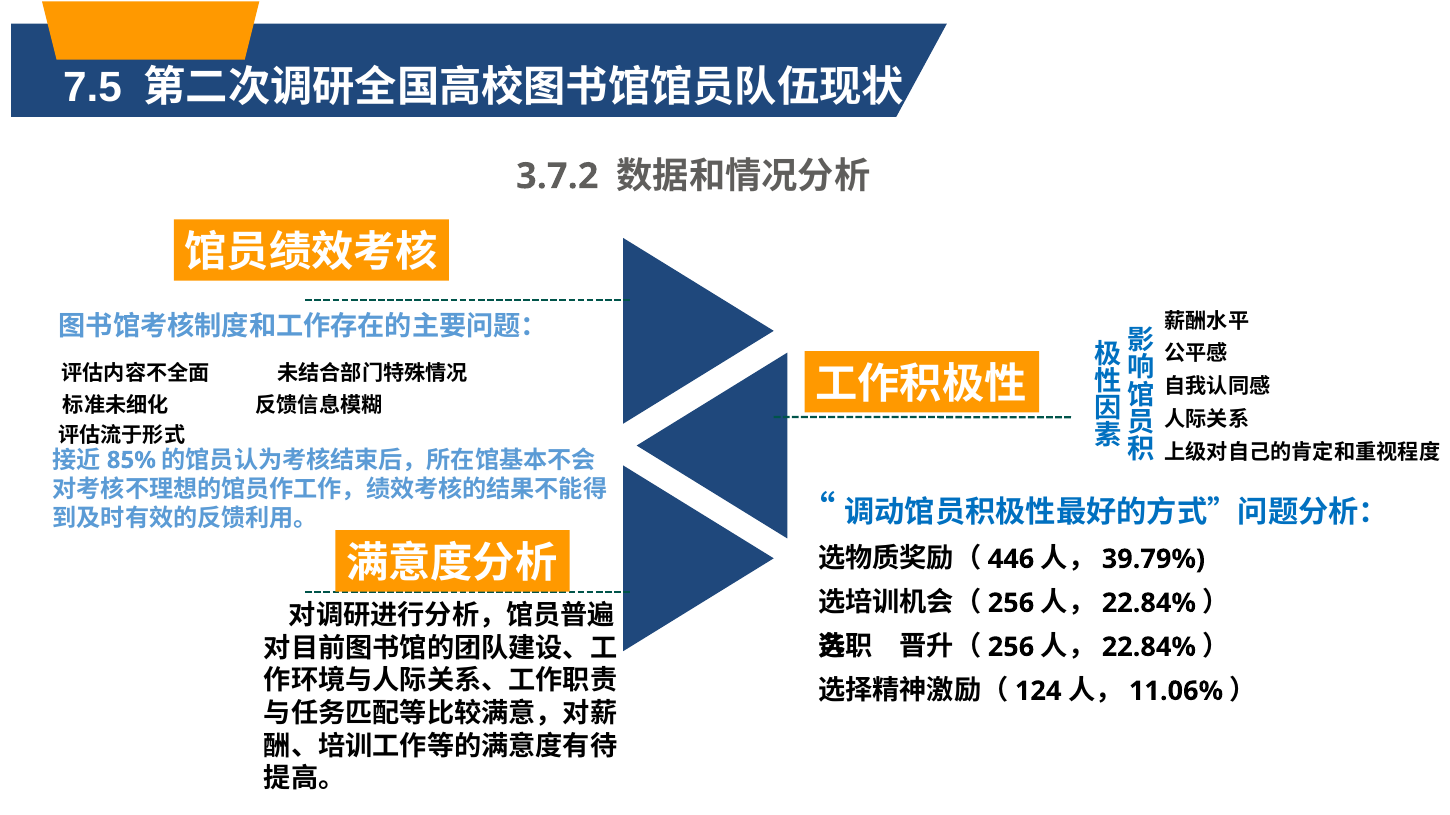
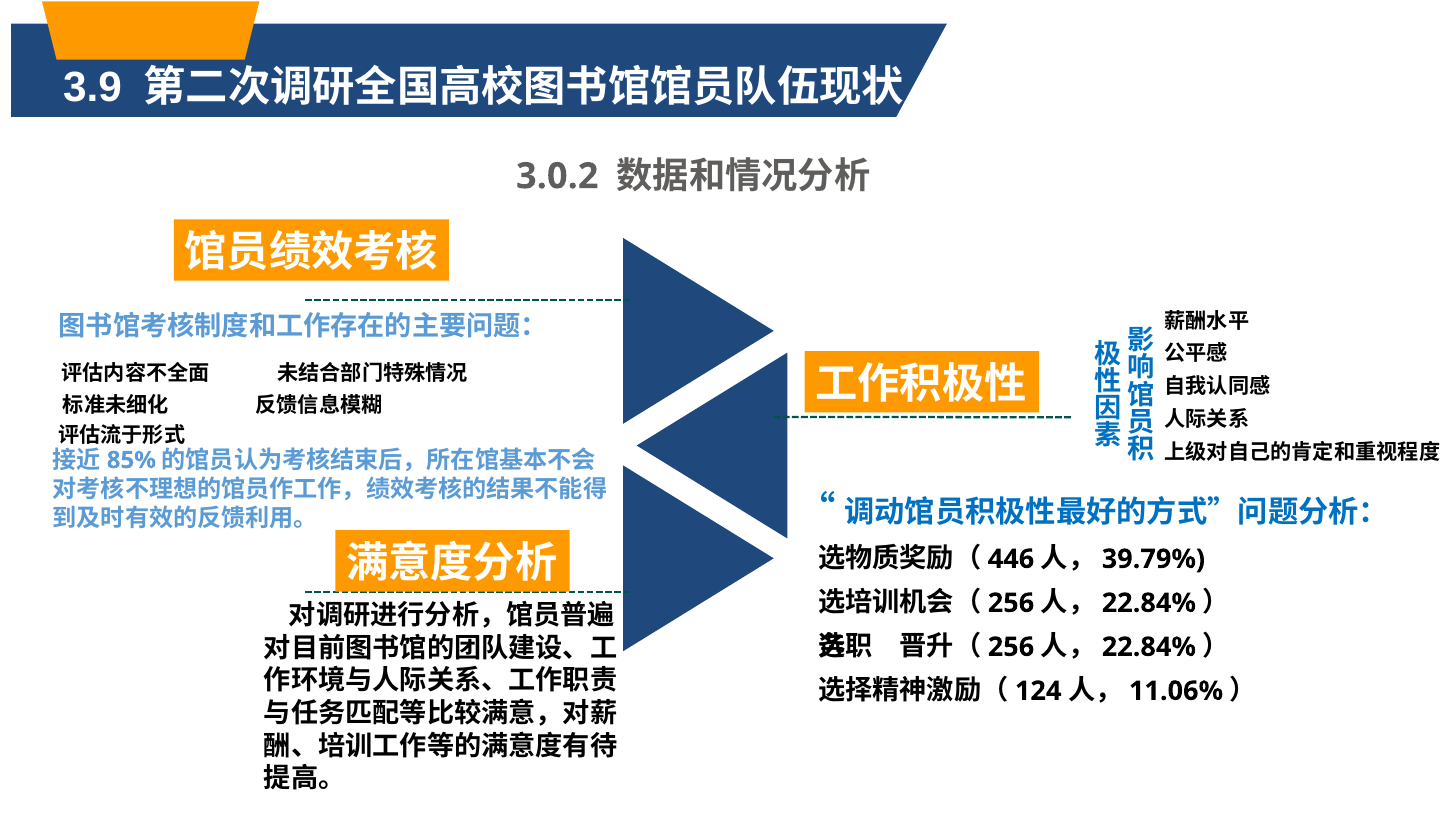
7.5: 7.5 -> 3.9
3.7.2: 3.7.2 -> 3.0.2
